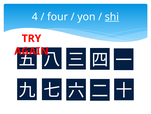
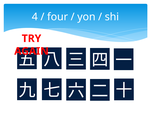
shi underline: present -> none
